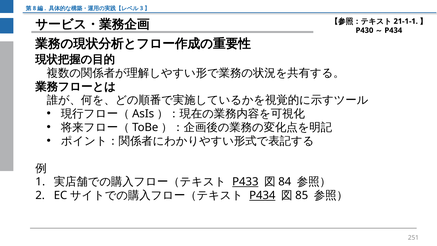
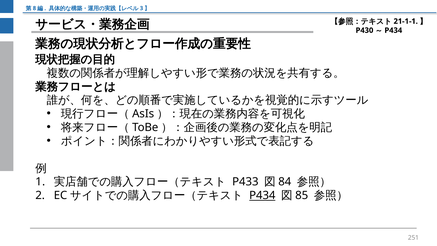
P433 underline: present -> none
